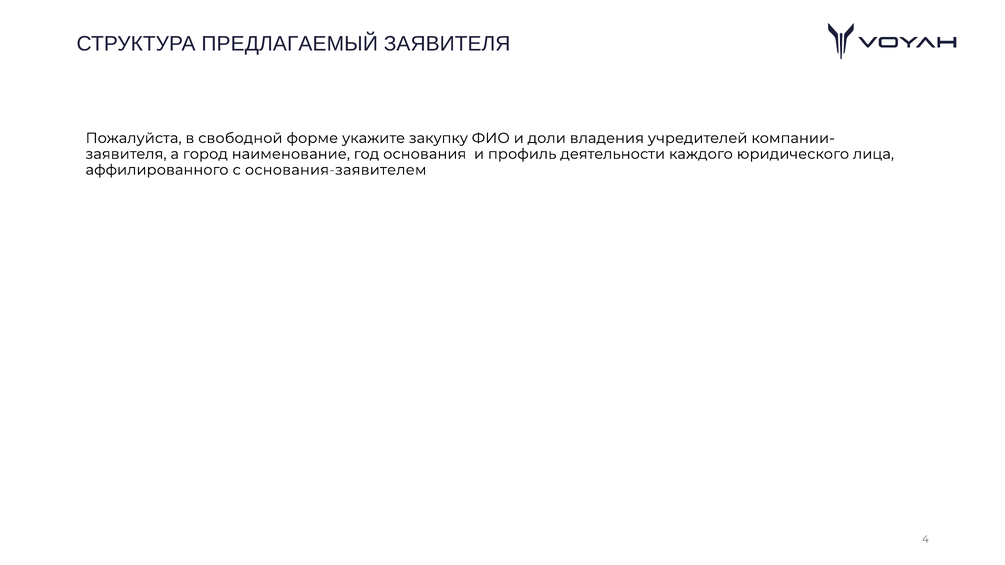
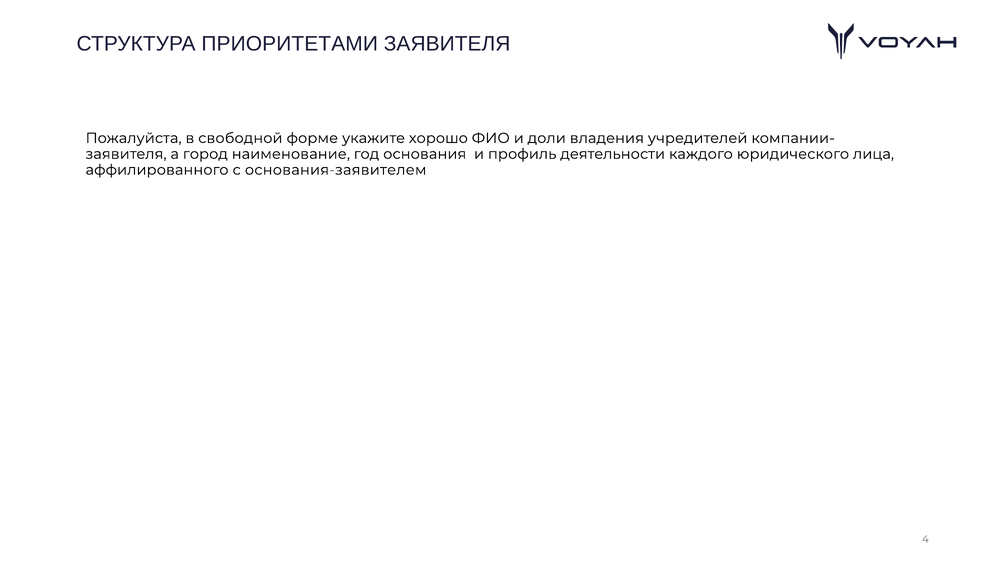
ПРЕДЛАГАЕМЫЙ: ПРЕДЛАГАЕМЫЙ -> ПРИОРИТЕТАМИ
закупку: закупку -> хорошо
